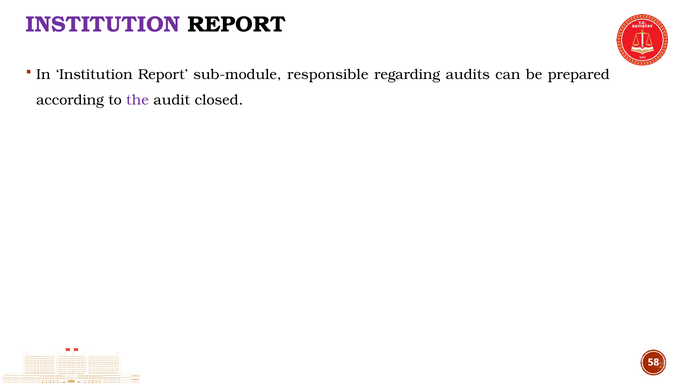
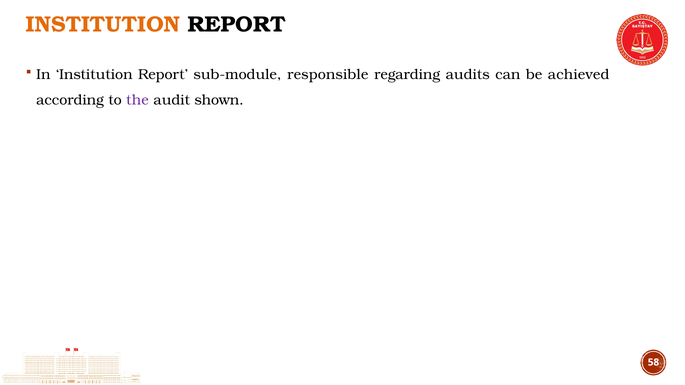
INSTITUTION at (103, 24) colour: purple -> orange
prepared: prepared -> achieved
closed: closed -> shown
